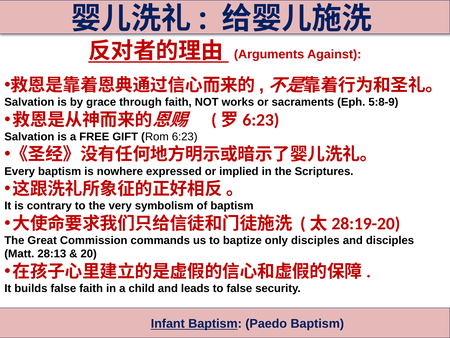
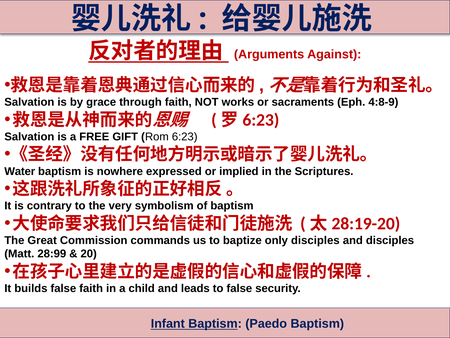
5:8-9: 5:8-9 -> 4:8-9
Every: Every -> Water
28:13: 28:13 -> 28:99
